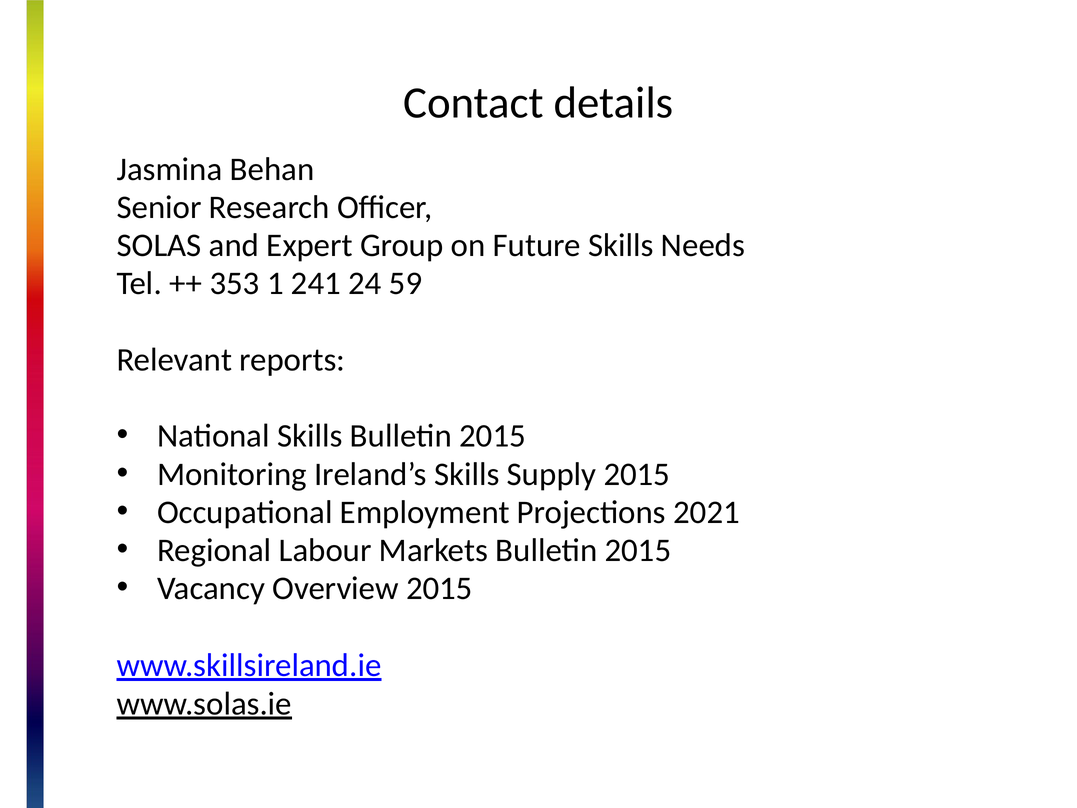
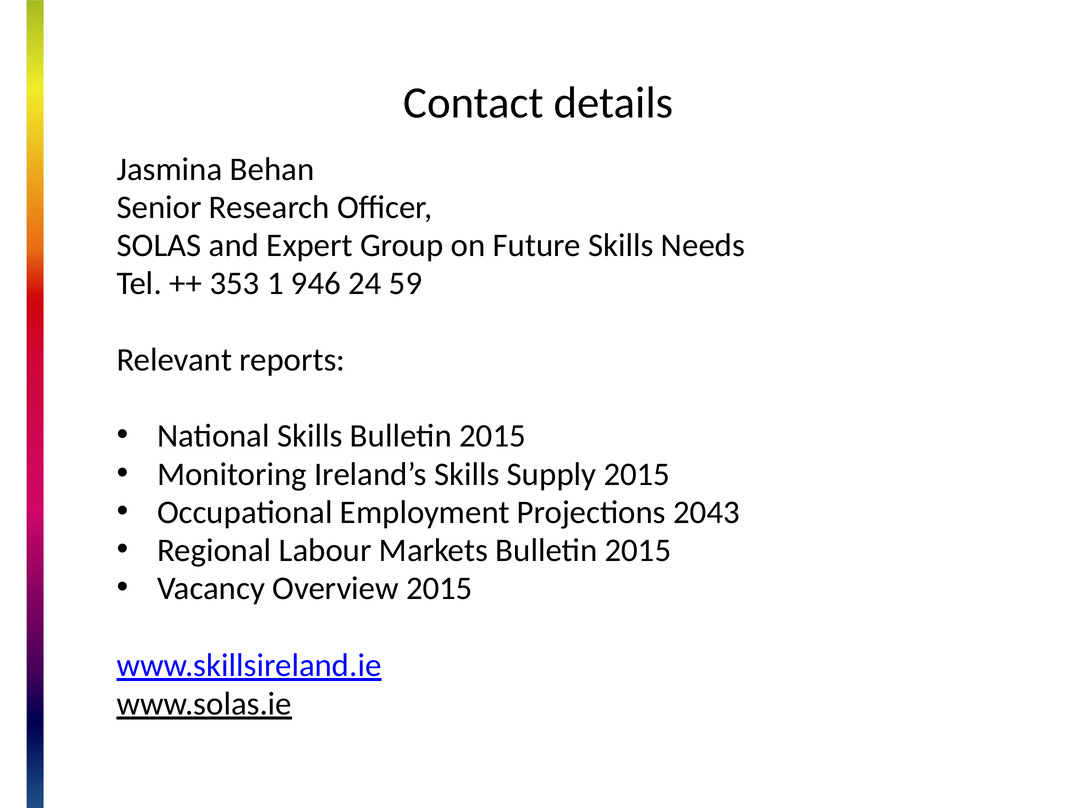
241: 241 -> 946
2021: 2021 -> 2043
